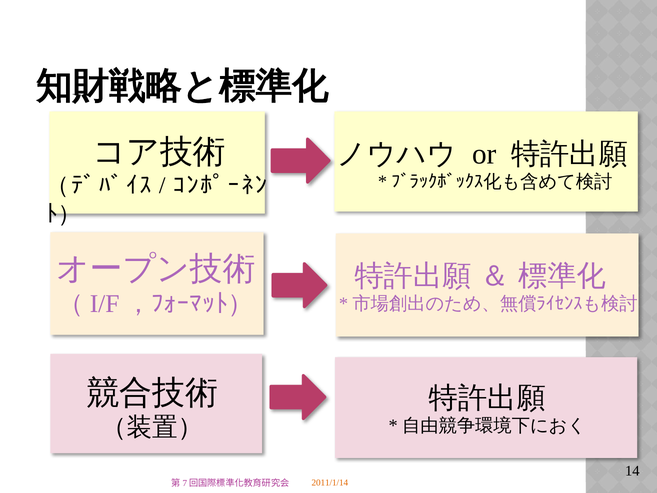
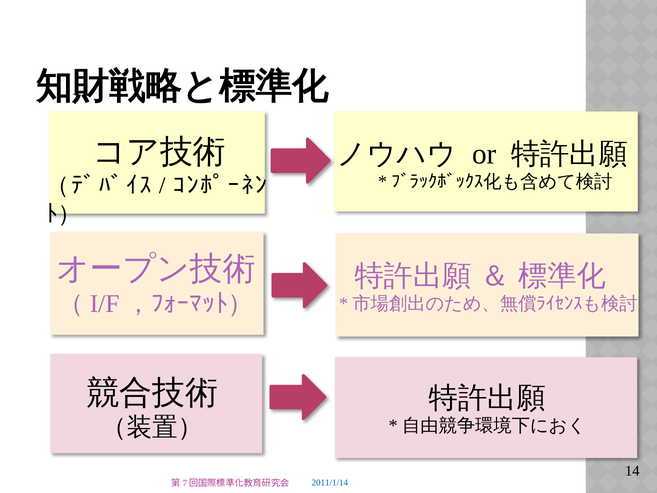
2011/1/14 colour: orange -> blue
